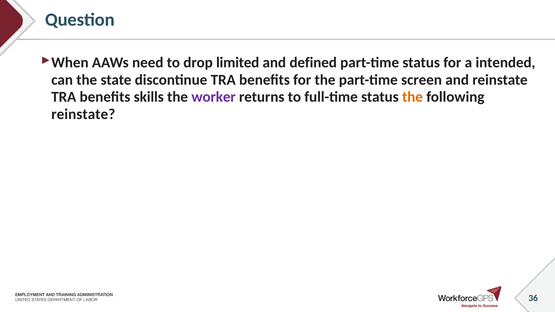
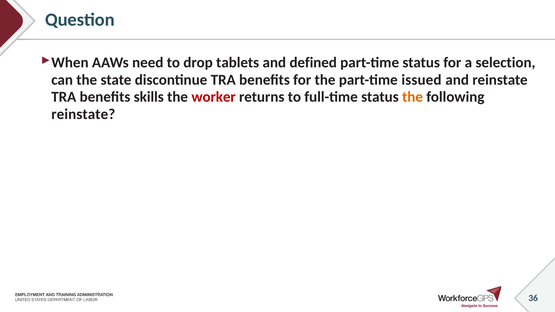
limited: limited -> tablets
intended: intended -> selection
screen: screen -> issued
worker colour: purple -> red
